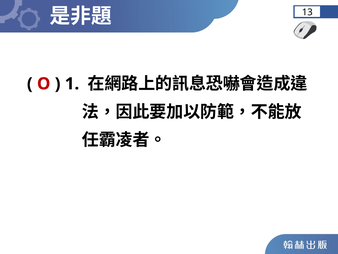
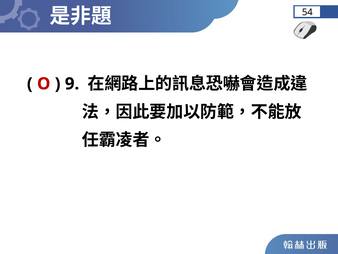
13: 13 -> 54
1: 1 -> 9
